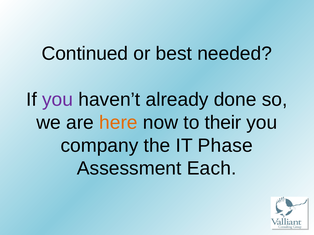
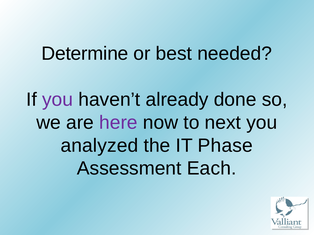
Continued: Continued -> Determine
here colour: orange -> purple
their: their -> next
company: company -> analyzed
